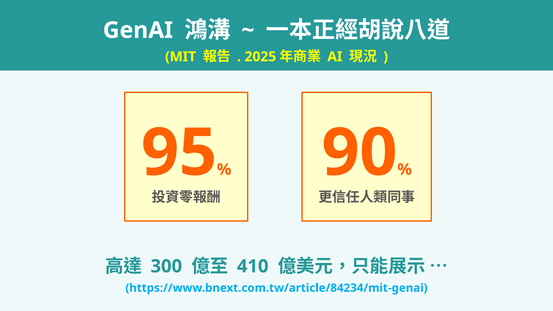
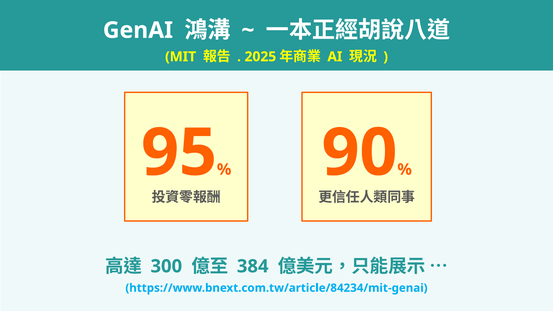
410: 410 -> 384
